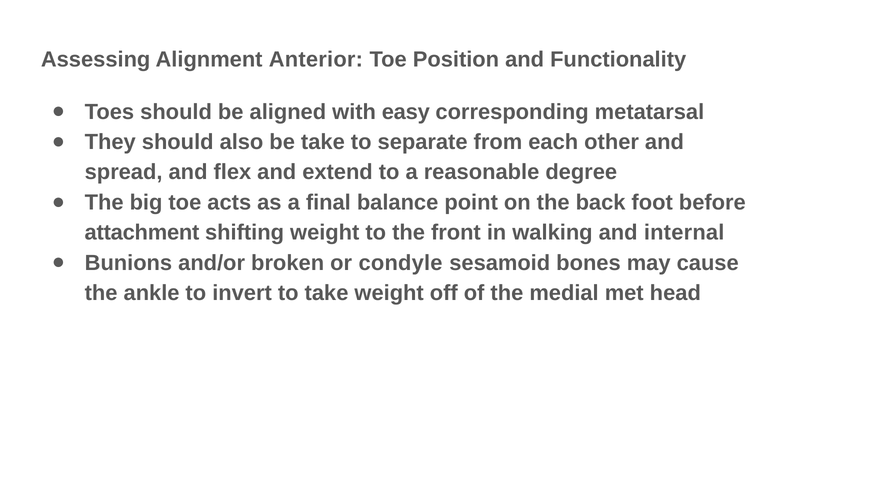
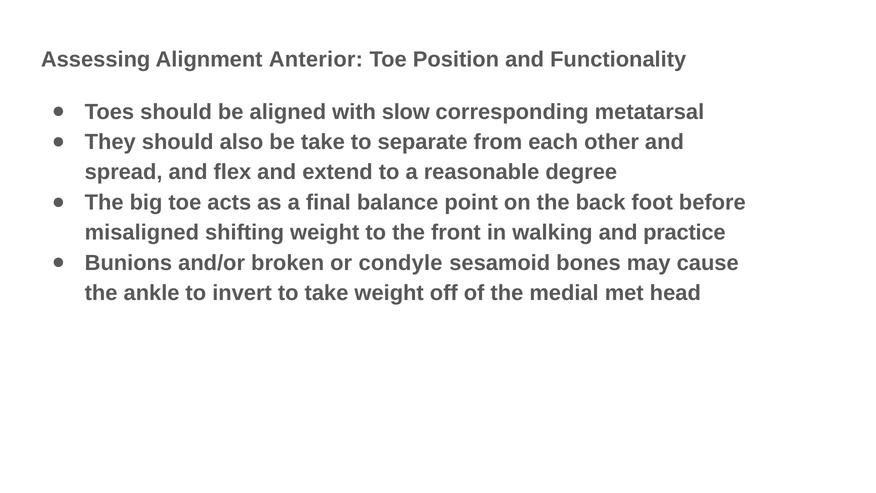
easy: easy -> slow
attachment: attachment -> misaligned
internal: internal -> practice
